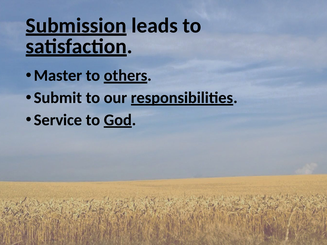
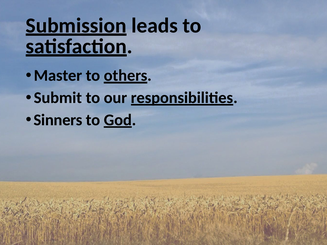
Service: Service -> Sinners
